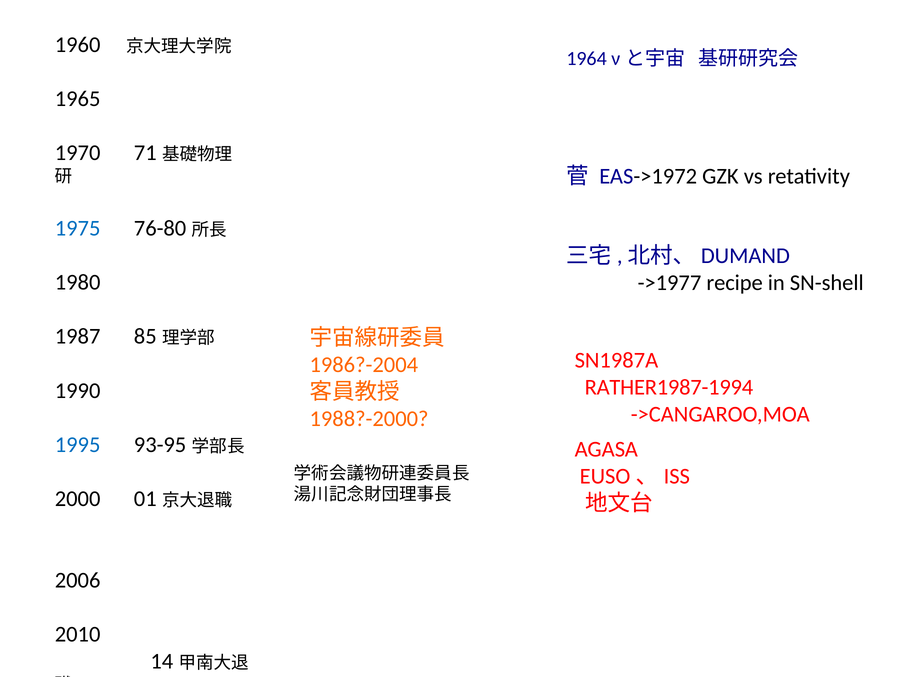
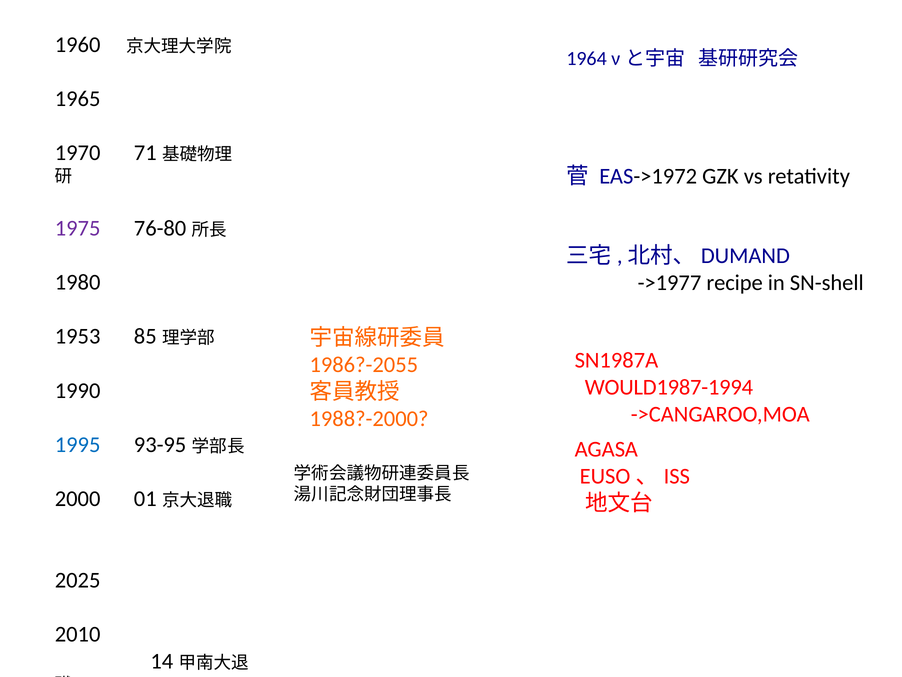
1975 colour: blue -> purple
1987: 1987 -> 1953
1986?-2004: 1986?-2004 -> 1986?-2055
RATHER1987-1994: RATHER1987-1994 -> WOULD1987-1994
2006: 2006 -> 2025
